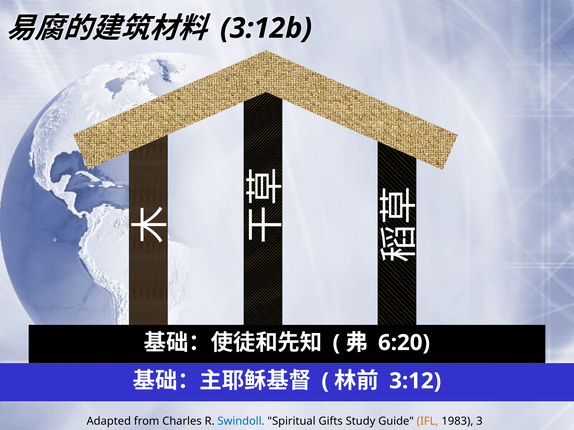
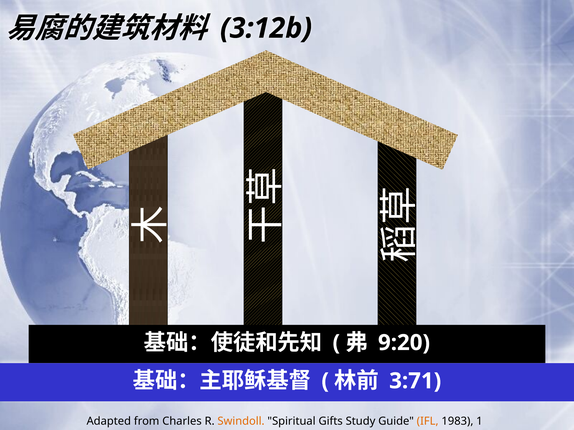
6:20: 6:20 -> 9:20
3:12: 3:12 -> 3:71
Swindoll colour: blue -> orange
3: 3 -> 1
